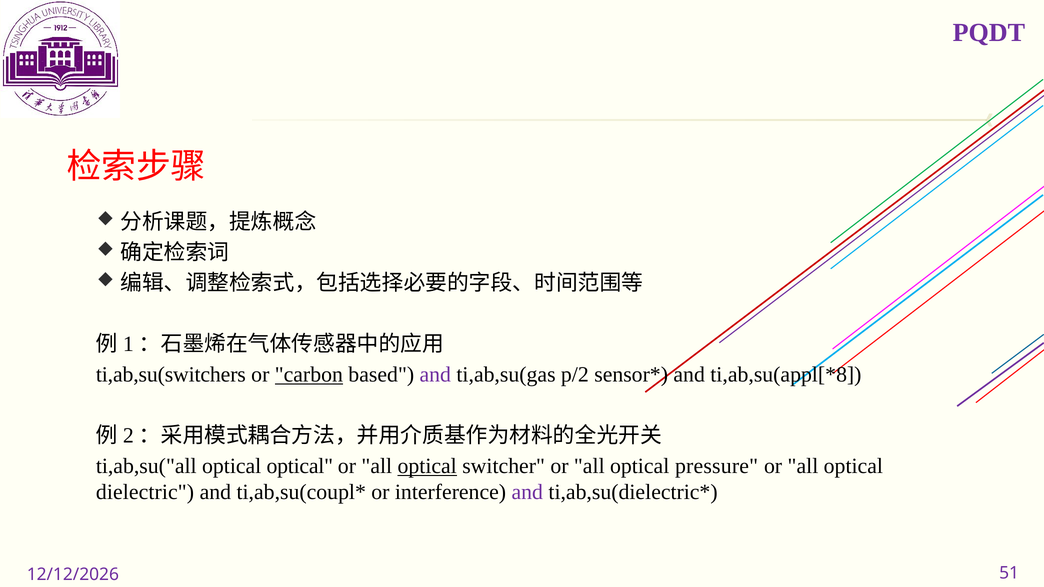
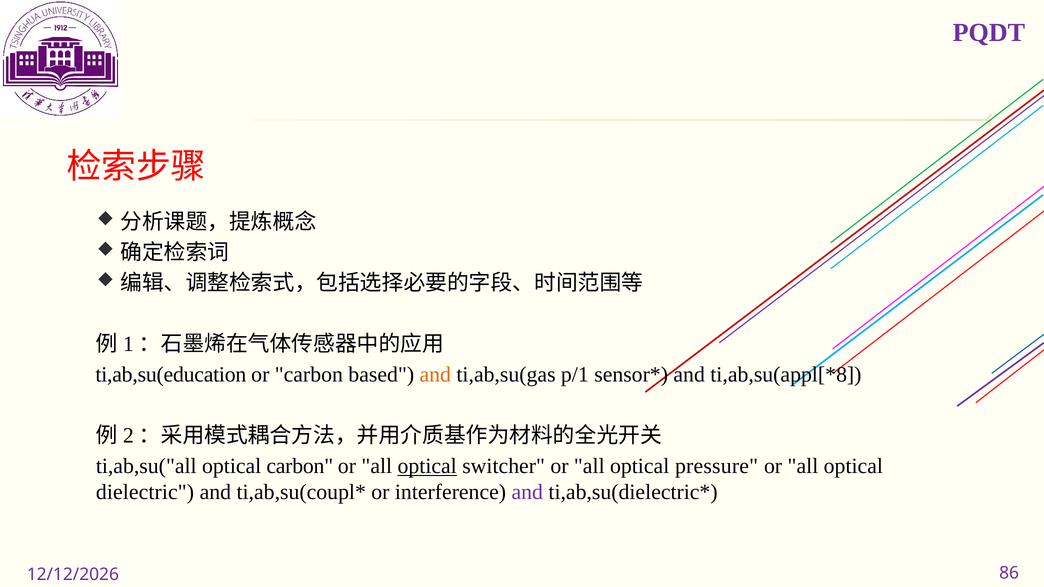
ti,ab,su(switchers: ti,ab,su(switchers -> ti,ab,su(education
carbon at (309, 375) underline: present -> none
and at (435, 375) colour: purple -> orange
p/2: p/2 -> p/1
optical optical: optical -> carbon
51: 51 -> 86
